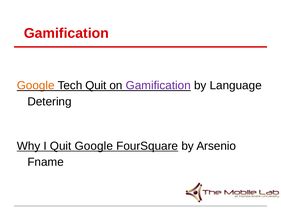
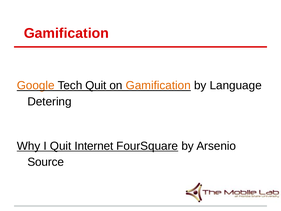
Gamification at (158, 85) colour: purple -> orange
Quit Google: Google -> Internet
Fname: Fname -> Source
